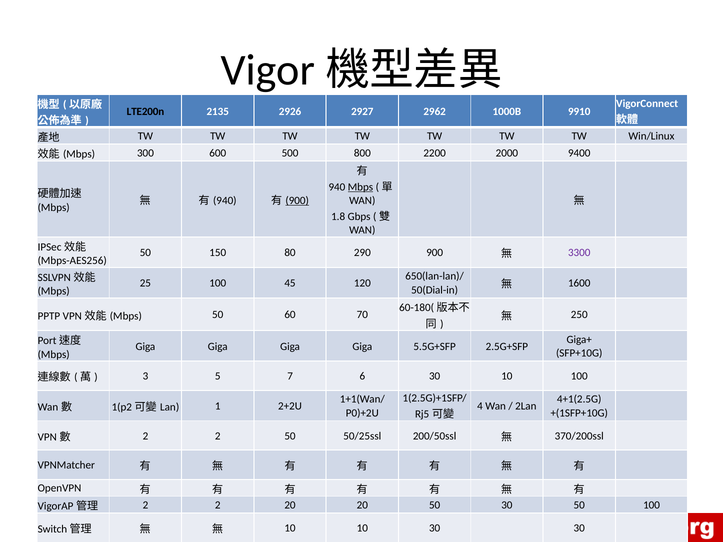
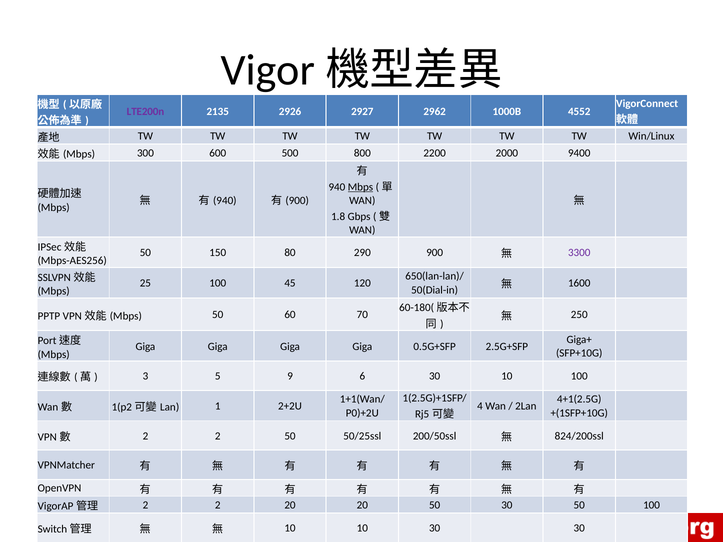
LTE200n colour: black -> purple
9910: 9910 -> 4552
900 at (297, 201) underline: present -> none
5.5G+SFP: 5.5G+SFP -> 0.5G+SFP
7: 7 -> 9
370/200ssl: 370/200ssl -> 824/200ssl
